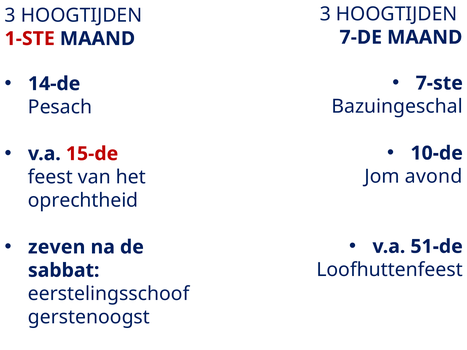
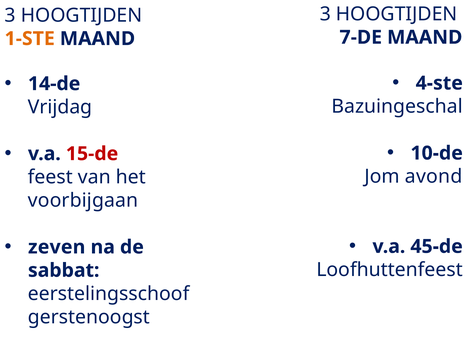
1-STE colour: red -> orange
7-ste: 7-ste -> 4-ste
Pesach: Pesach -> Vrijdag
oprechtheid: oprechtheid -> voorbijgaan
51-de: 51-de -> 45-de
